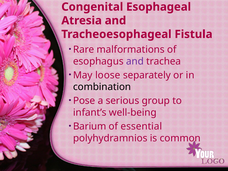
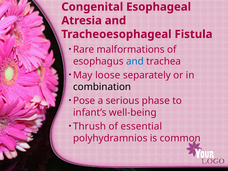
and at (135, 61) colour: purple -> blue
group: group -> phase
Barium: Barium -> Thrush
